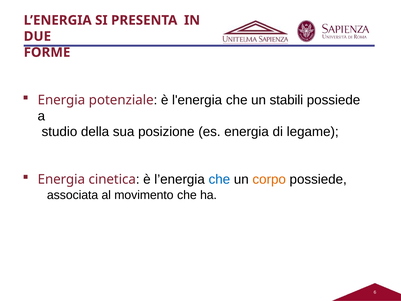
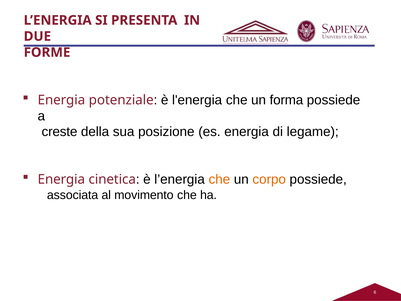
stabili: stabili -> forma
studio: studio -> creste
che at (219, 179) colour: blue -> orange
